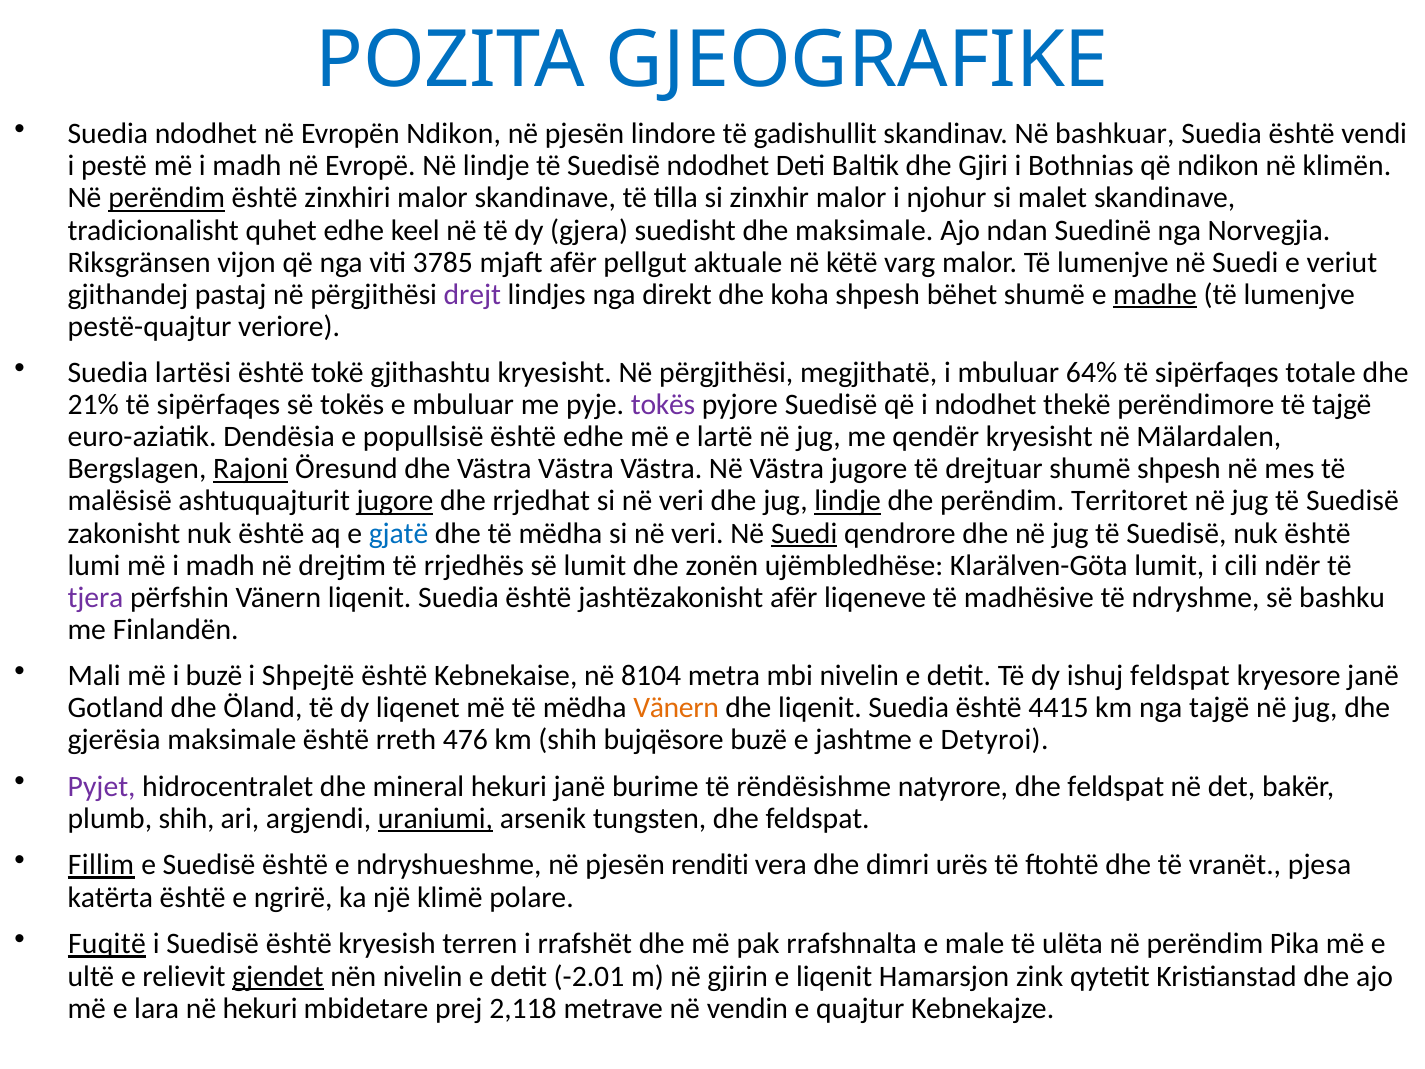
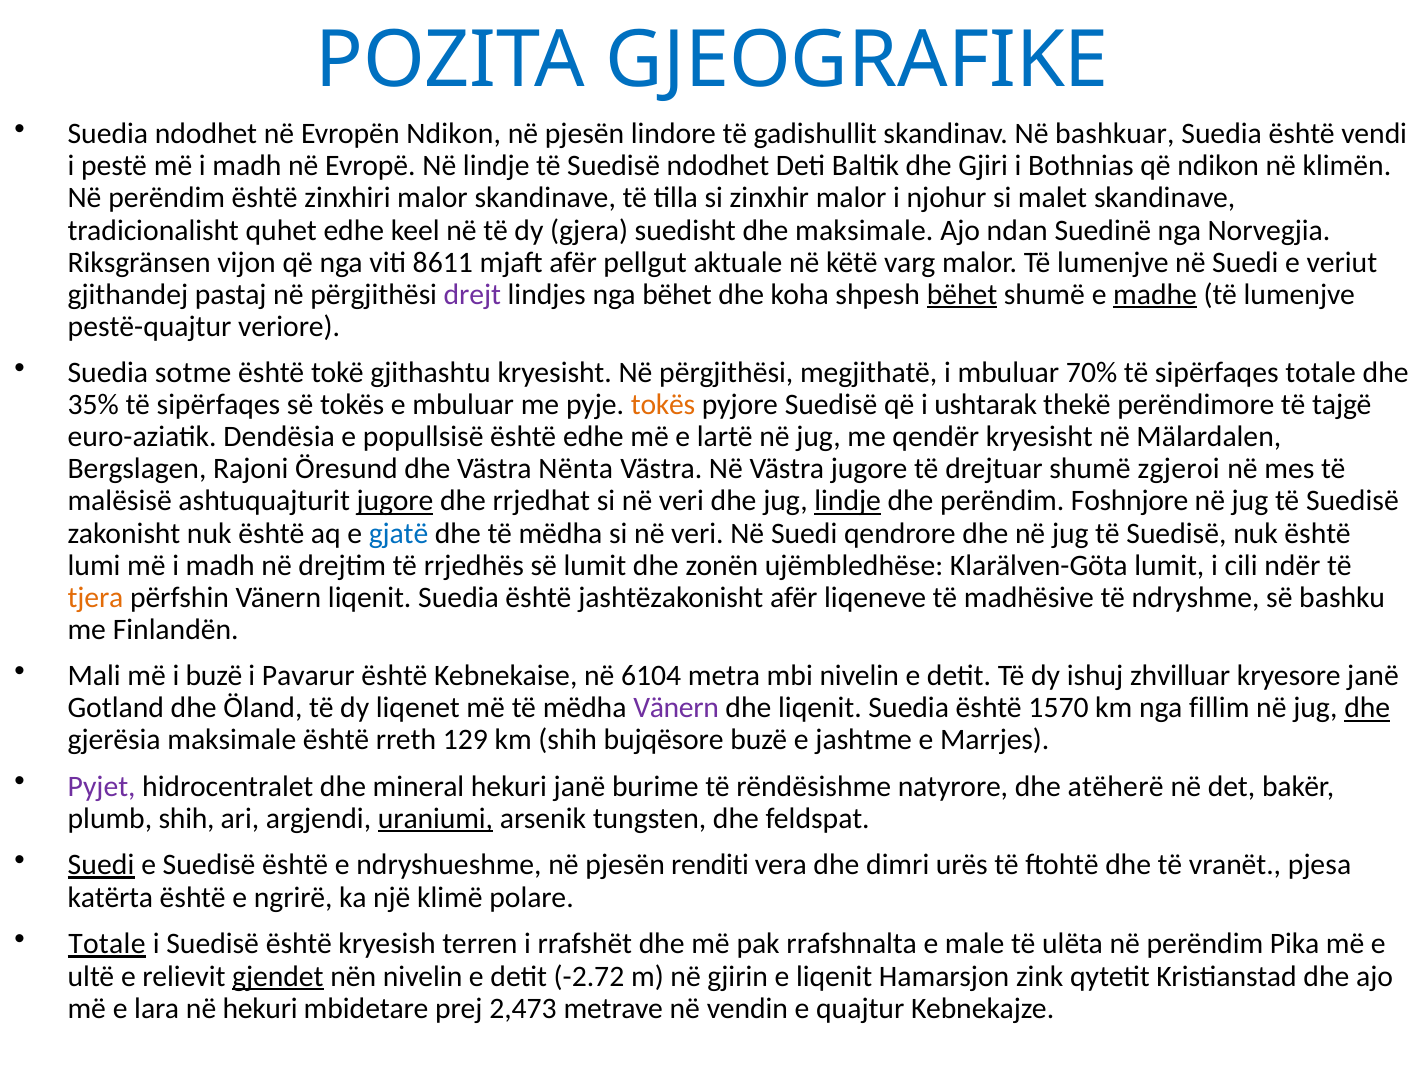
perëndim at (167, 198) underline: present -> none
3785: 3785 -> 8611
nga direkt: direkt -> bëhet
bëhet at (962, 294) underline: none -> present
lartësi: lartësi -> sotme
64%: 64% -> 70%
21%: 21% -> 35%
tokës at (663, 405) colour: purple -> orange
i ndodhet: ndodhet -> ushtarak
Rajoni underline: present -> none
dhe Västra Västra: Västra -> Nënta
shumë shpesh: shpesh -> zgjeroi
Territoret: Territoret -> Foshnjore
Suedi at (804, 533) underline: present -> none
tjera colour: purple -> orange
Shpejtë: Shpejtë -> Pavarur
8104: 8104 -> 6104
ishuj feldspat: feldspat -> zhvilluar
Vänern at (676, 708) colour: orange -> purple
4415: 4415 -> 1570
nga tajgë: tajgë -> fillim
dhe at (1367, 708) underline: none -> present
476: 476 -> 129
Detyroi: Detyroi -> Marrjes
natyrore dhe feldspat: feldspat -> atëherë
Fillim at (101, 865): Fillim -> Suedi
Fuqitë at (107, 944): Fuqitë -> Totale
-2.01: -2.01 -> -2.72
2,118: 2,118 -> 2,473
